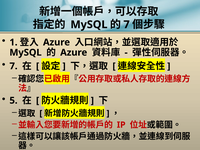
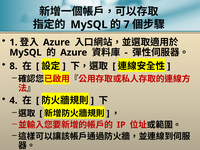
7 at (13, 66): 7 -> 8
5: 5 -> 4
